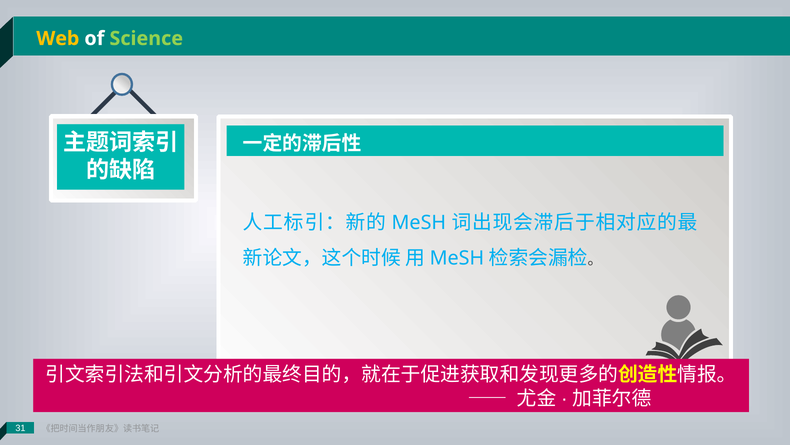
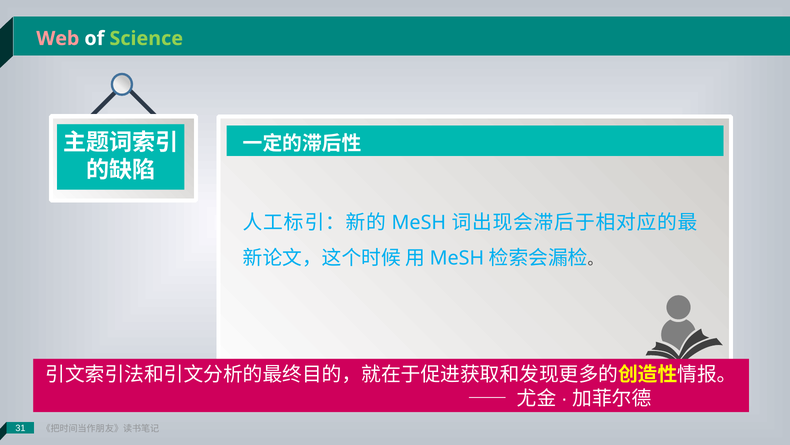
Web colour: yellow -> pink
